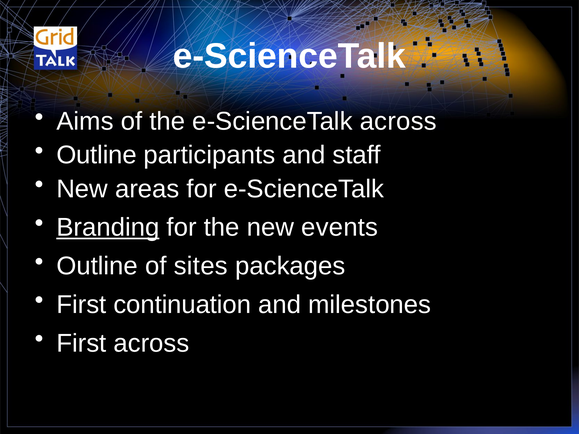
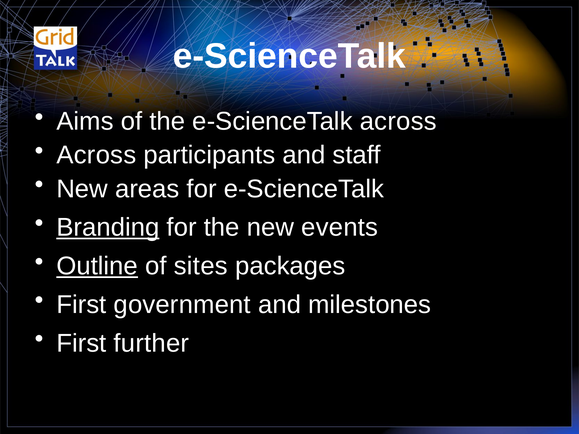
Outline at (97, 155): Outline -> Across
Outline at (97, 266) underline: none -> present
continuation: continuation -> government
First across: across -> further
